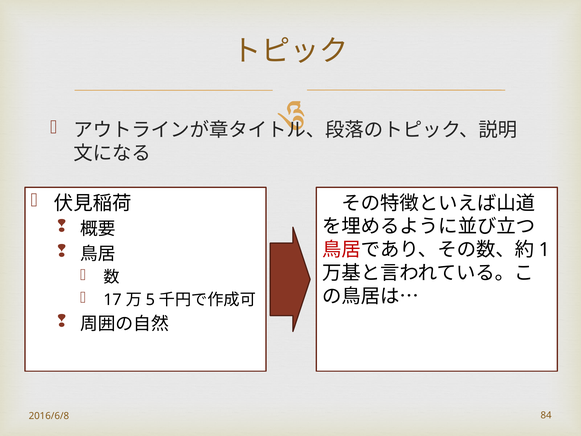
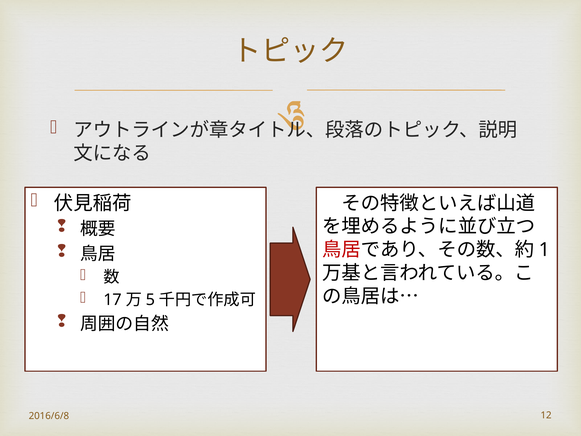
84: 84 -> 12
